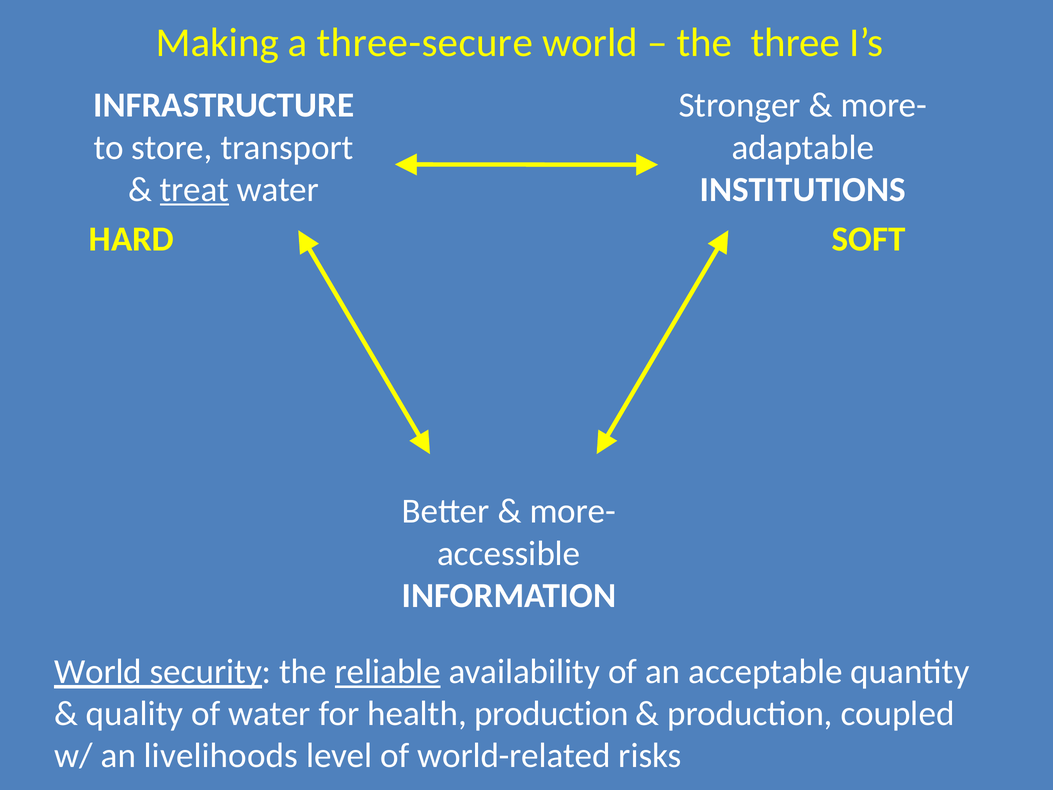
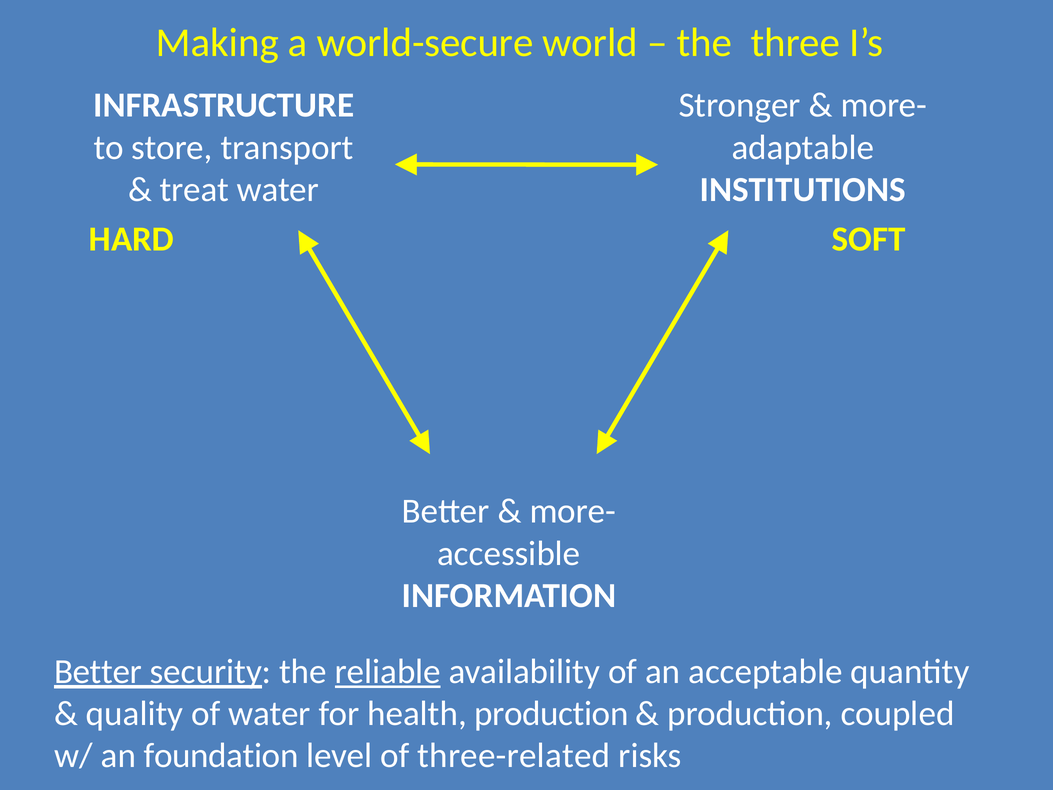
three-secure: three-secure -> world-secure
treat underline: present -> none
World at (98, 671): World -> Better
livelihoods: livelihoods -> foundation
world-related: world-related -> three-related
